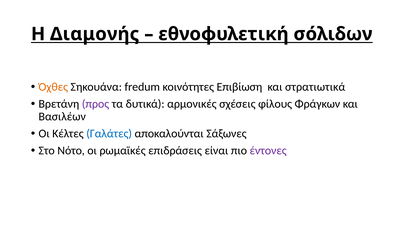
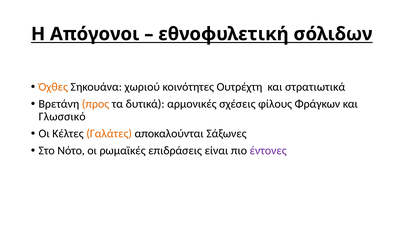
Διαμονής: Διαμονής -> Απόγονοι
fredum: fredum -> χωριού
Επιβίωση: Επιβίωση -> Ουτρέχτη
προς colour: purple -> orange
Βασιλέων: Βασιλέων -> Γλωσσικό
Γαλάτες colour: blue -> orange
